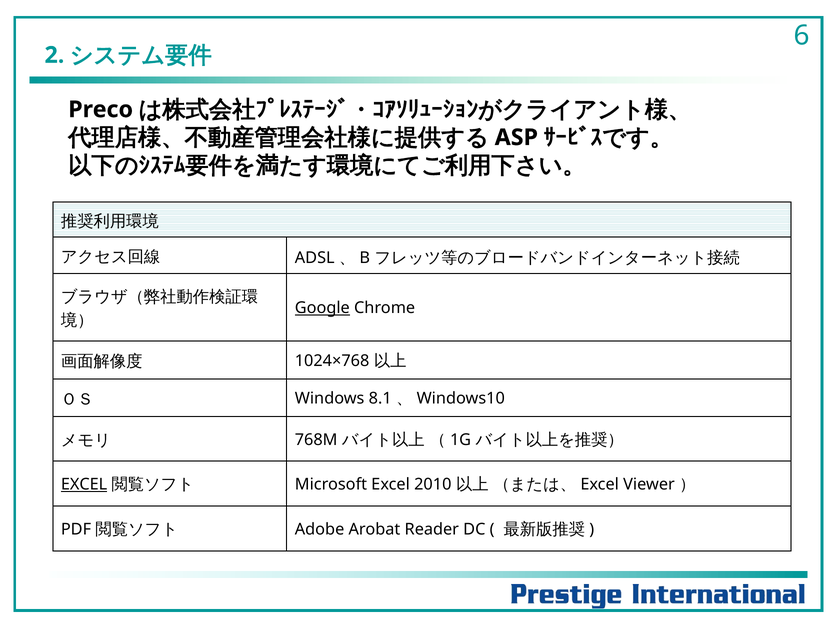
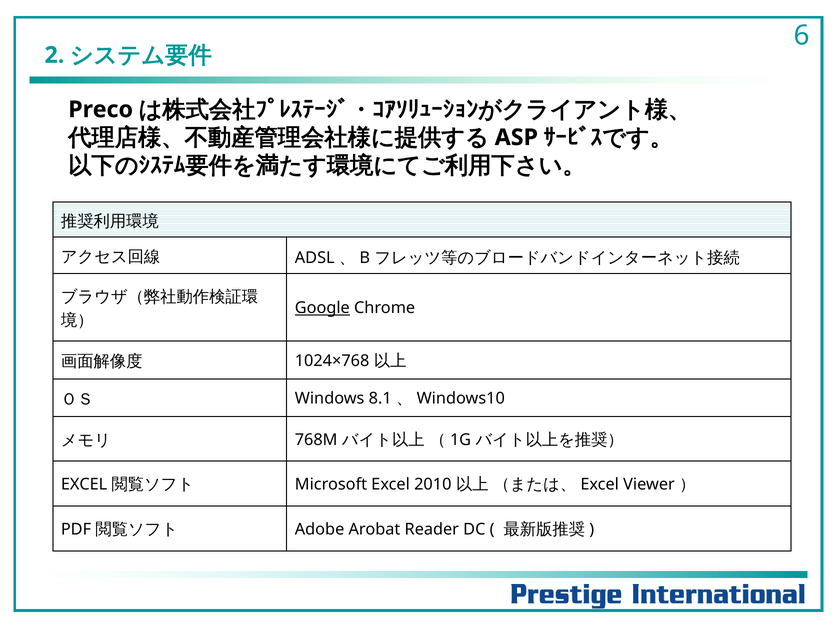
EXCEL at (84, 484) underline: present -> none
